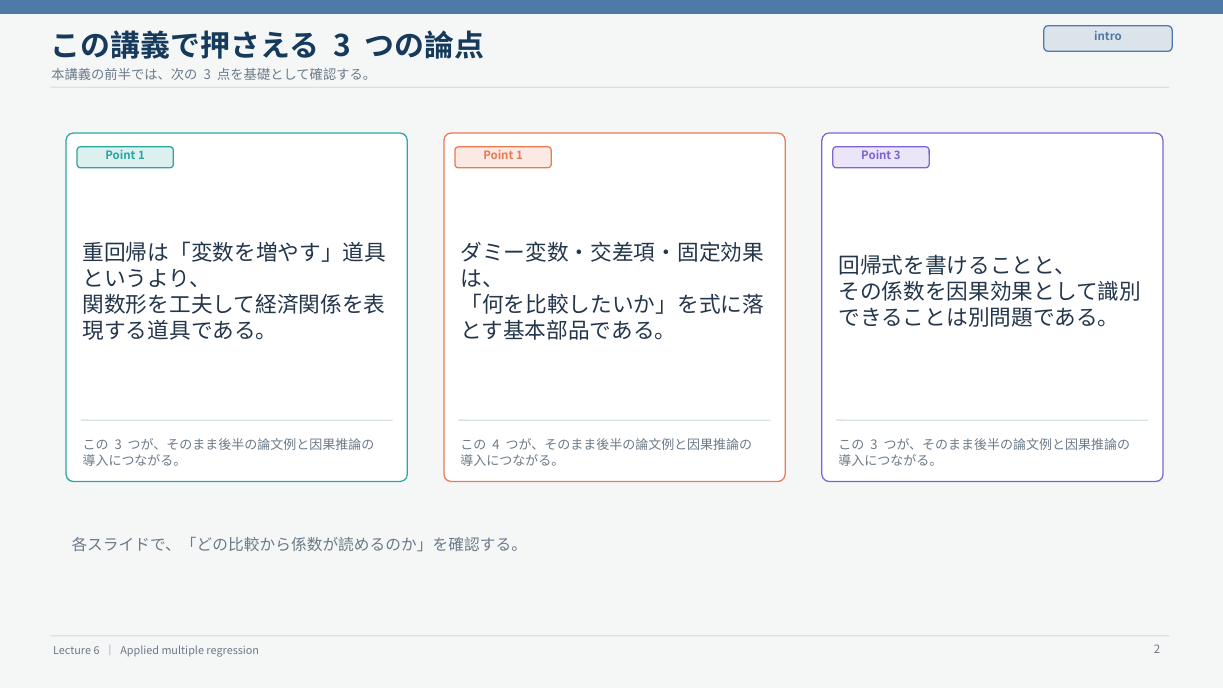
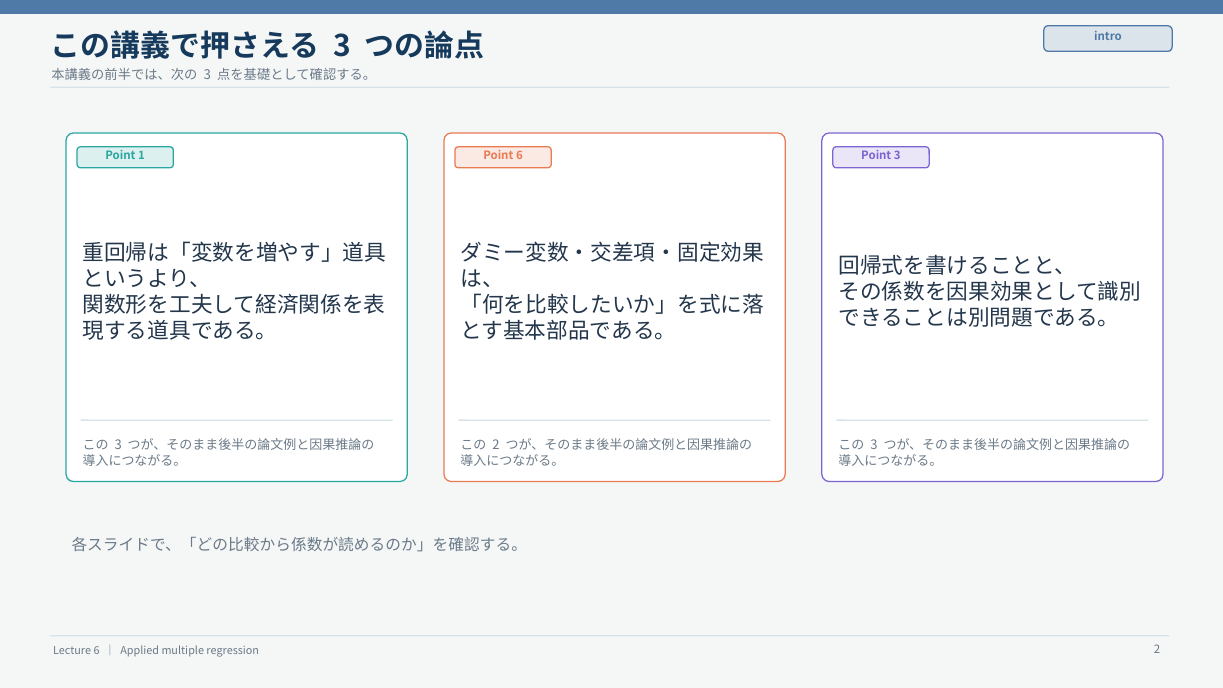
1 at (519, 156): 1 -> 6
4 at (496, 445): 4 -> 2
